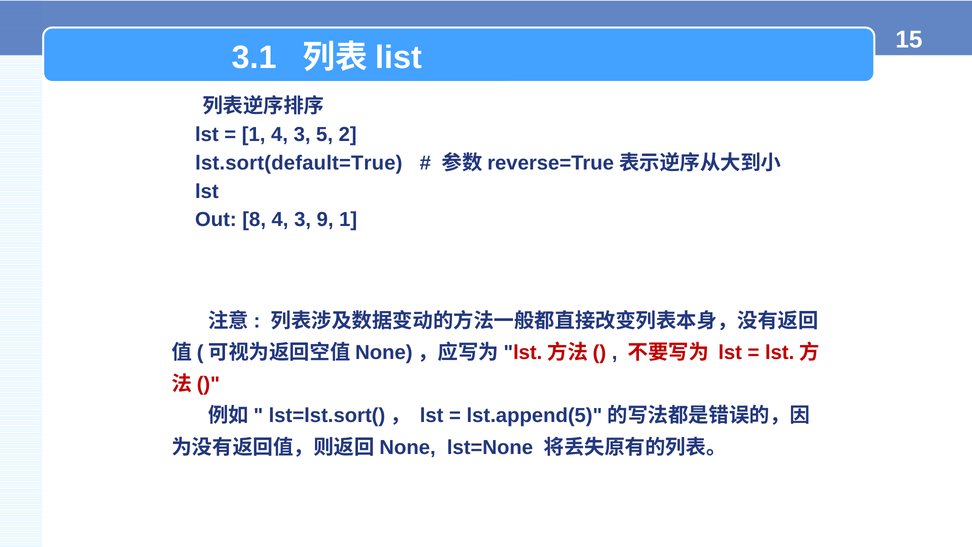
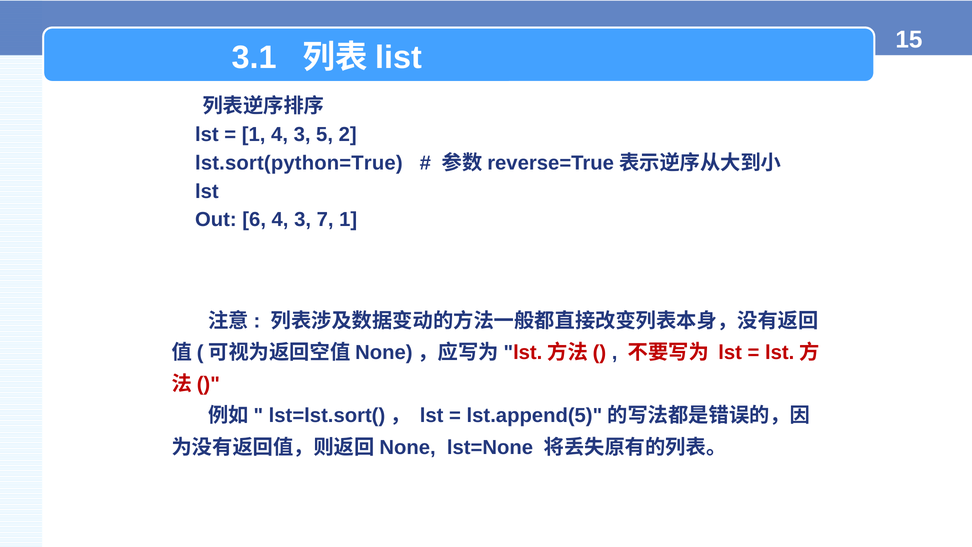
lst.sort(default=True: lst.sort(default=True -> lst.sort(python=True
8: 8 -> 6
9: 9 -> 7
